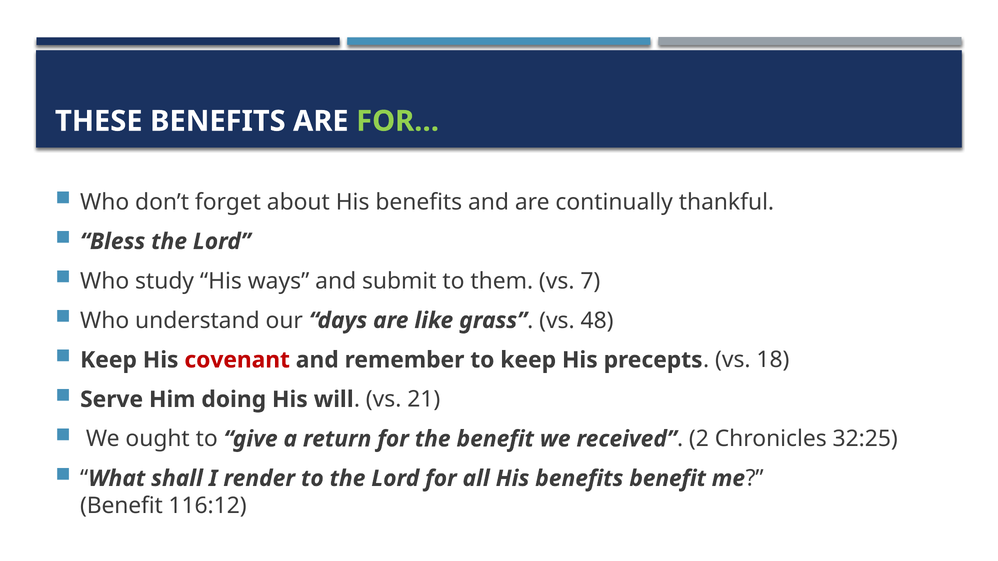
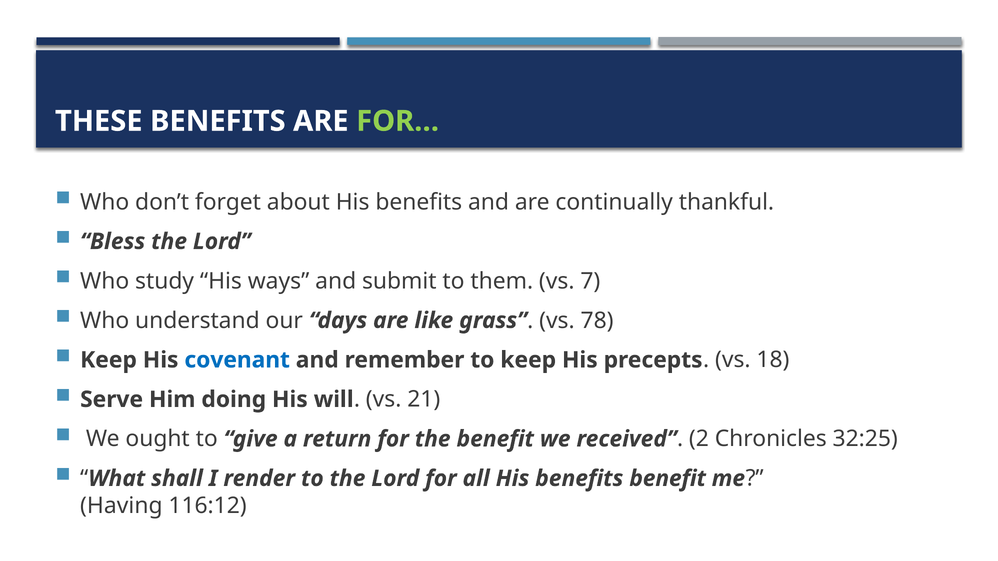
48: 48 -> 78
covenant colour: red -> blue
Benefit at (121, 506): Benefit -> Having
